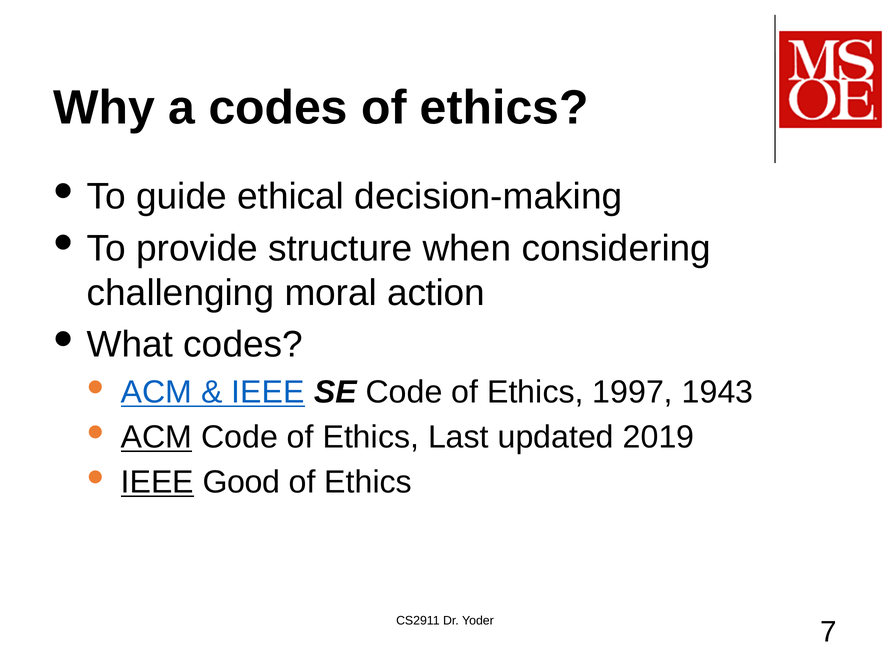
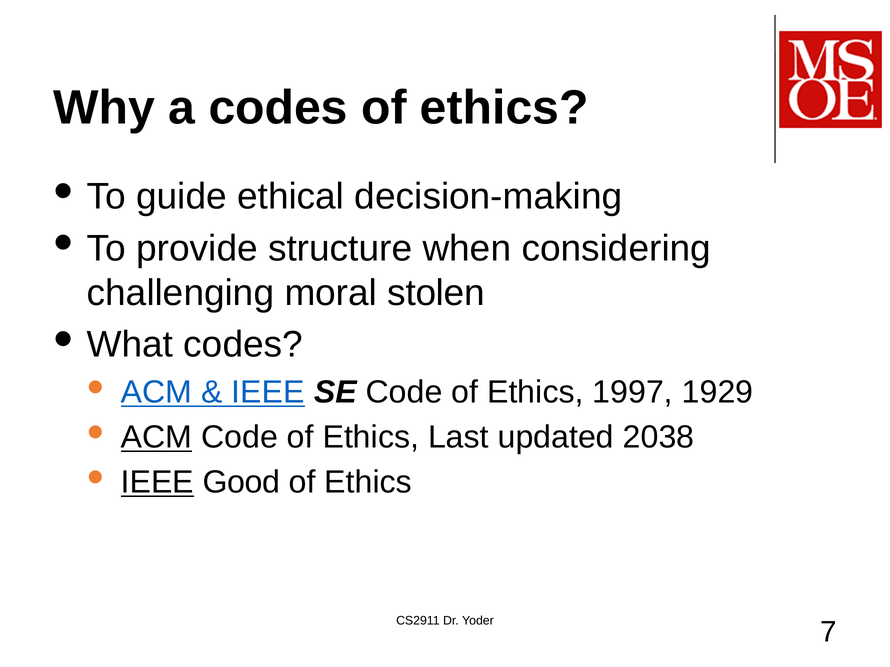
action: action -> stolen
1943: 1943 -> 1929
2019: 2019 -> 2038
